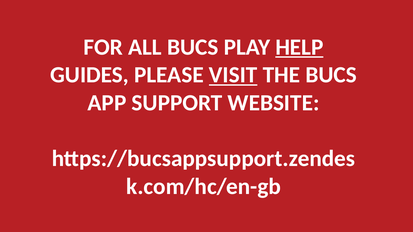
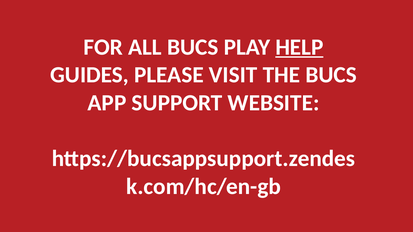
VISIT underline: present -> none
